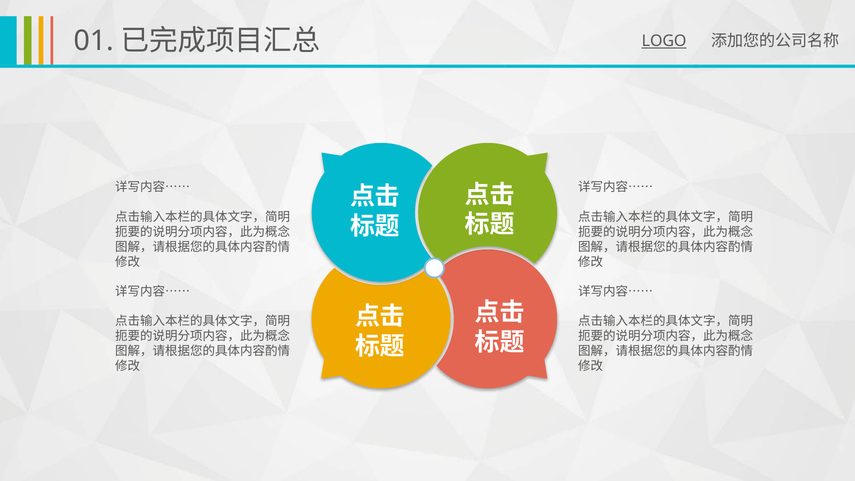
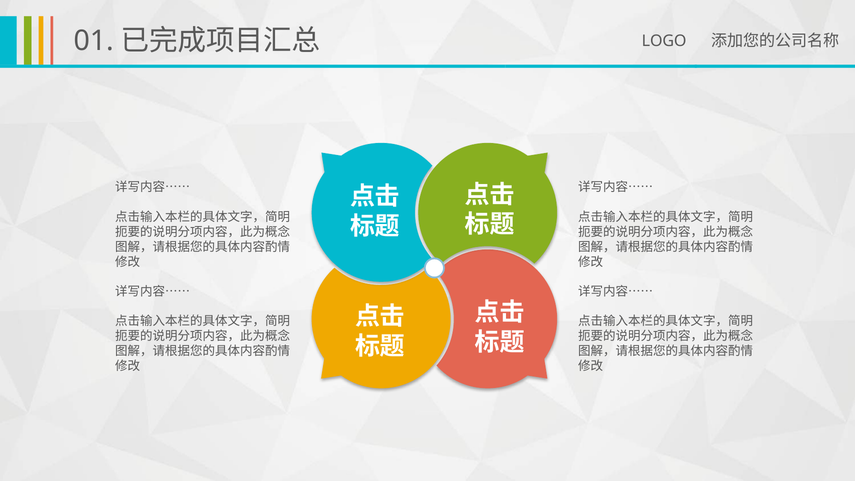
LOGO underline: present -> none
